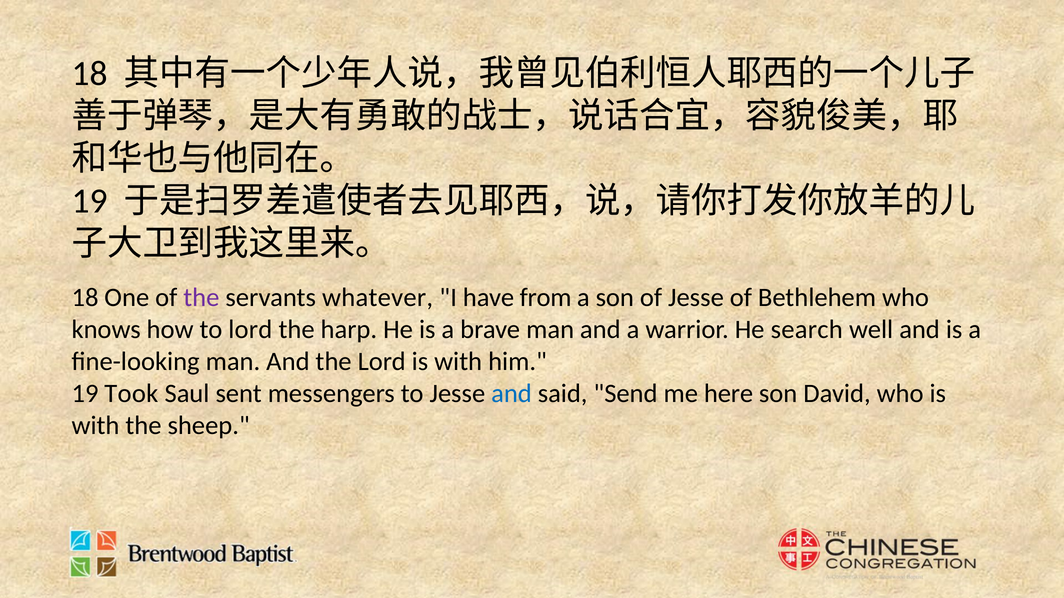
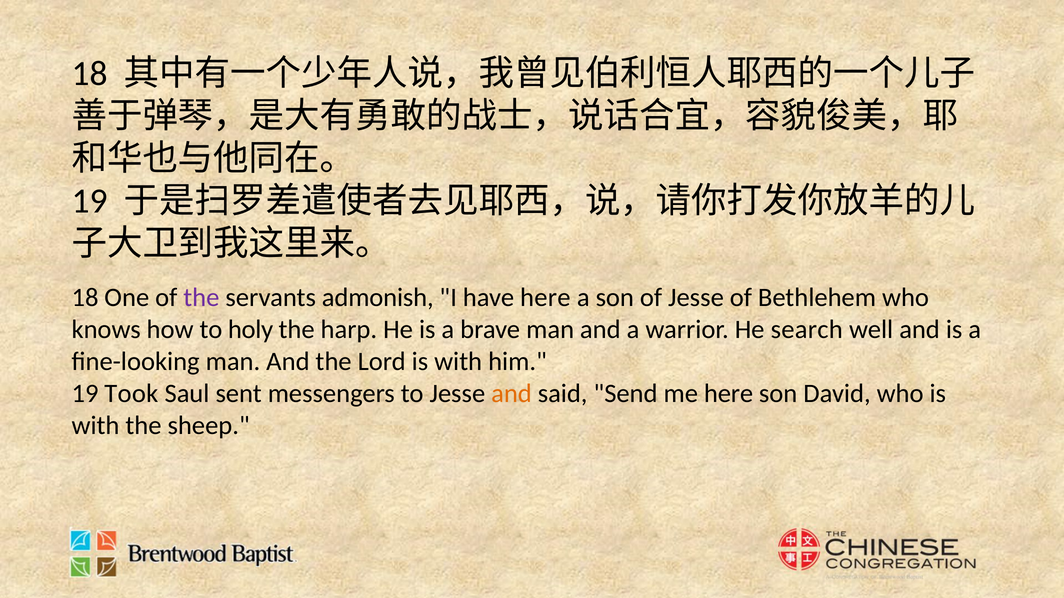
whatever: whatever -> admonish
have from: from -> here
to lord: lord -> holy
and at (511, 394) colour: blue -> orange
